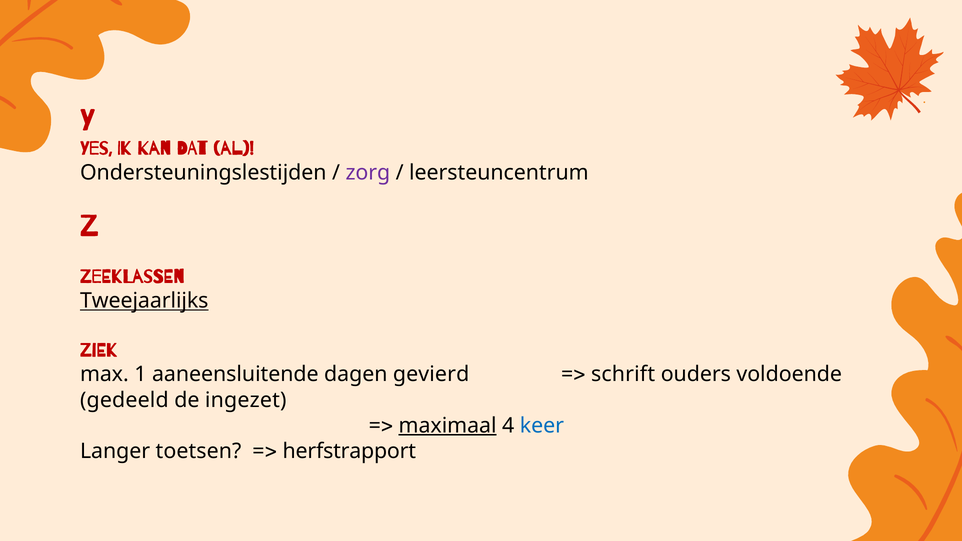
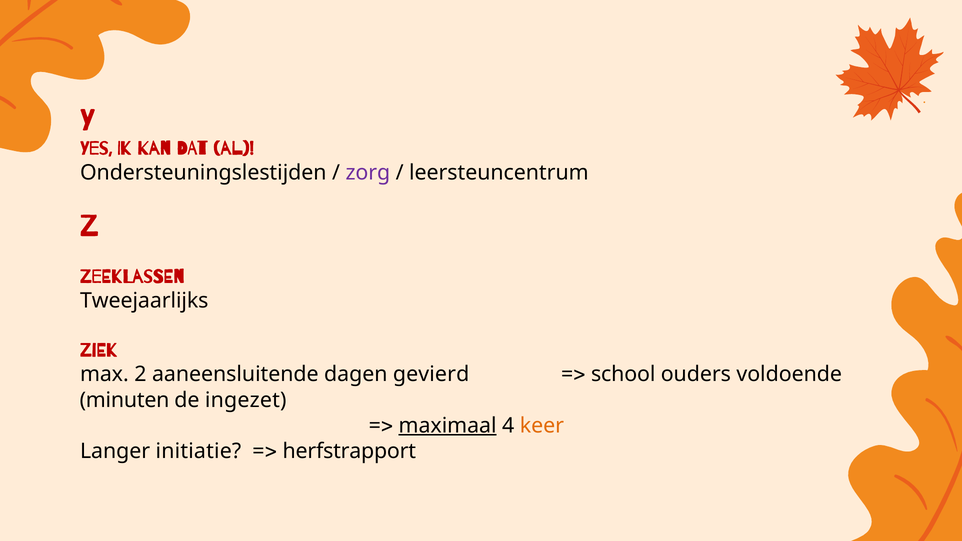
Tweejaarlijks underline: present -> none
1: 1 -> 2
schrift: schrift -> school
gedeeld: gedeeld -> minuten
keer colour: blue -> orange
toetsen: toetsen -> initiatie
